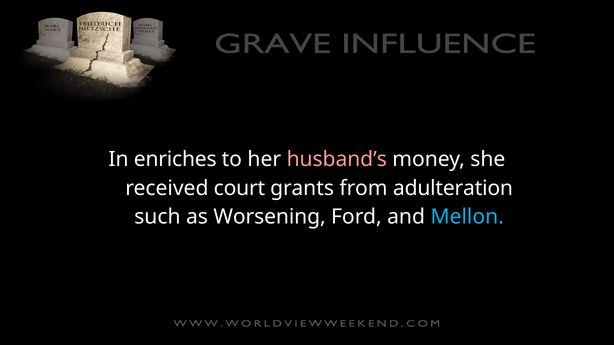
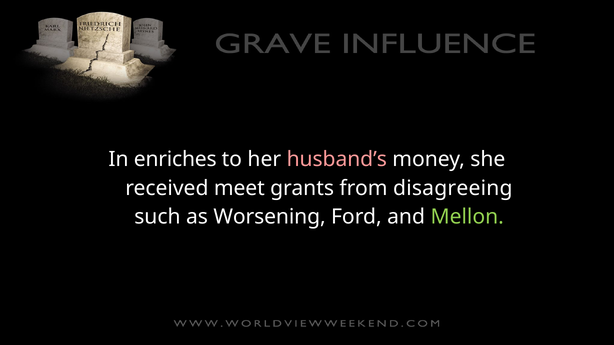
court: court -> meet
adulteration: adulteration -> disagreeing
Mellon colour: light blue -> light green
